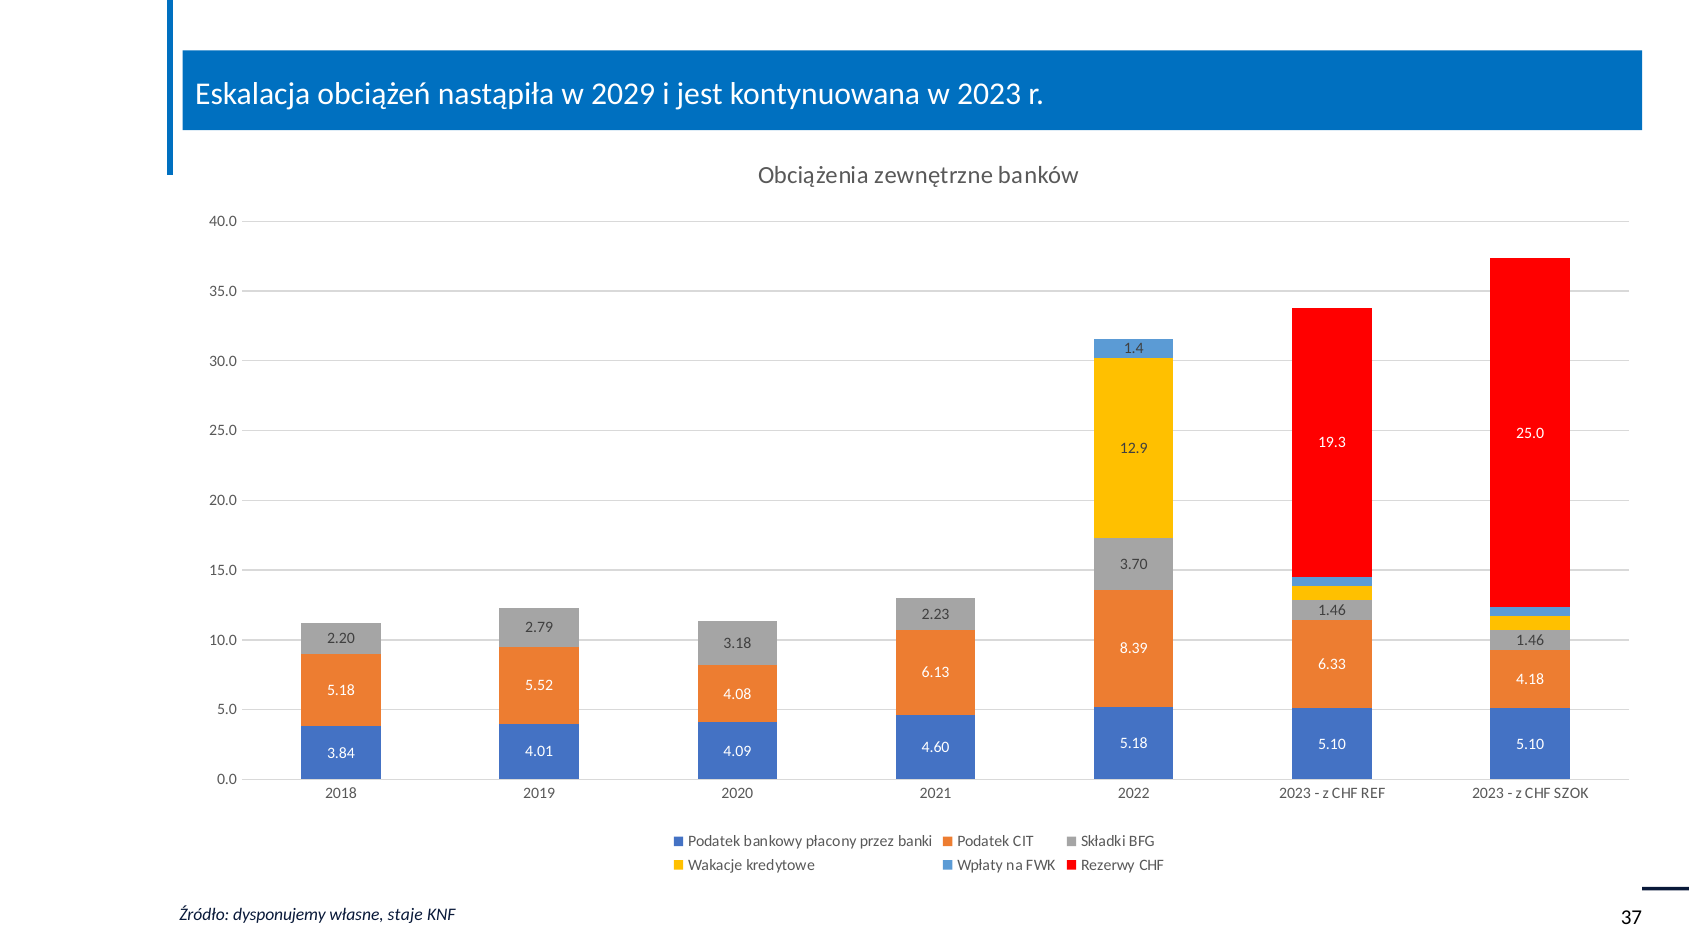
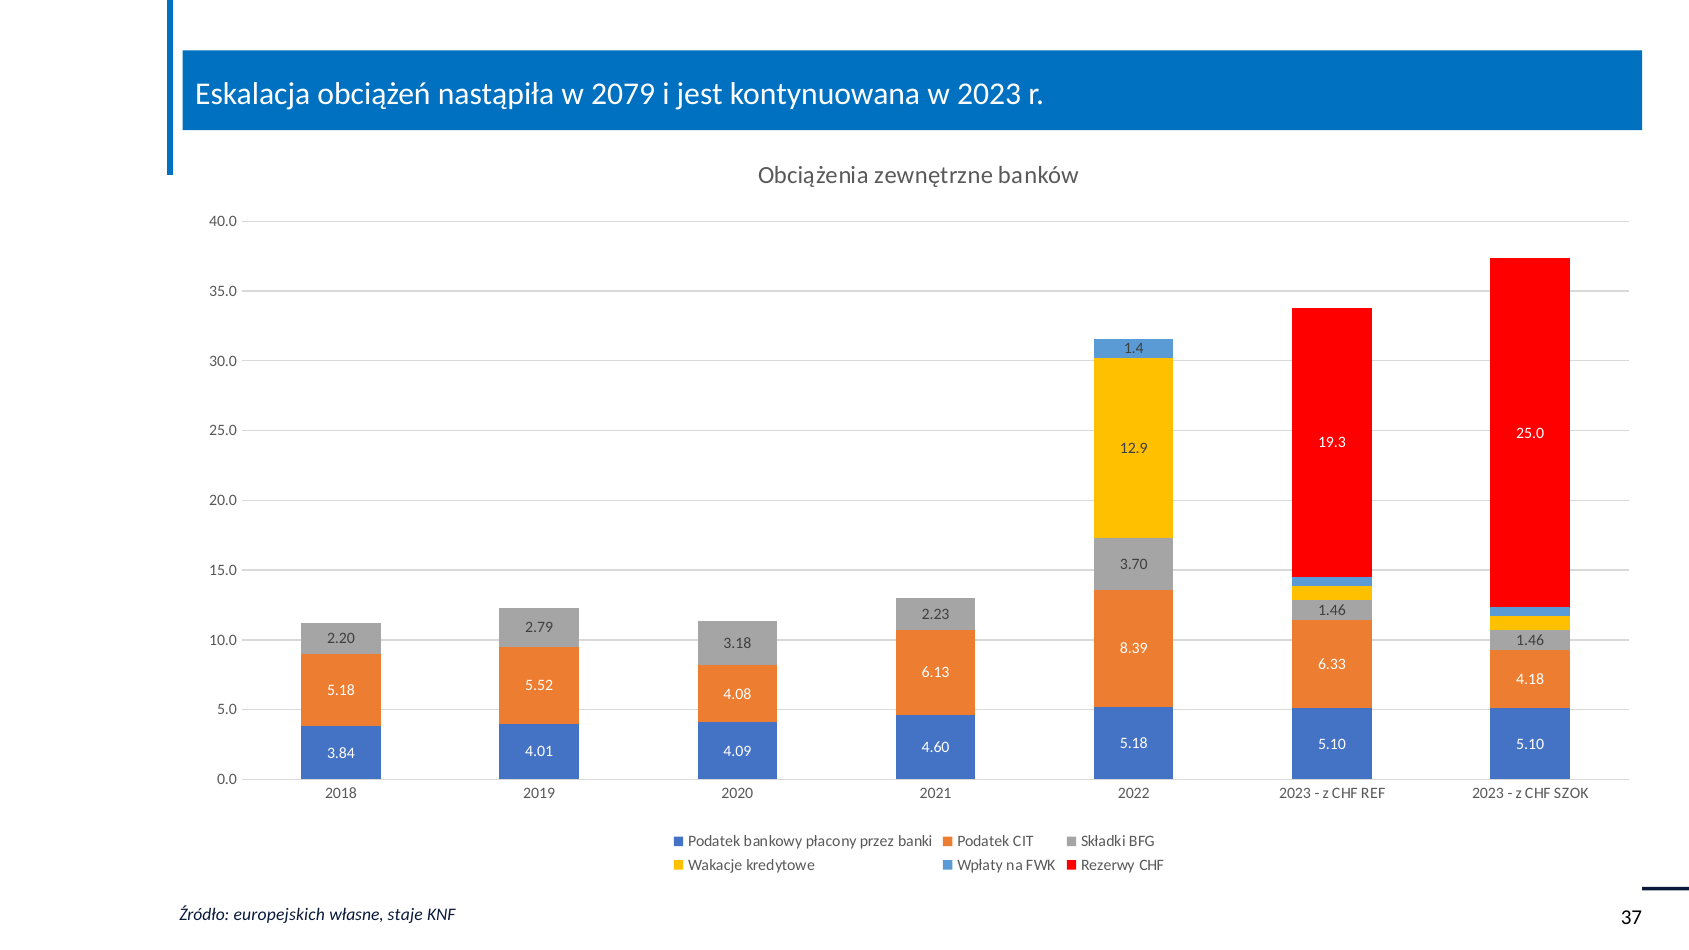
2029: 2029 -> 2079
dysponujemy: dysponujemy -> europejskich
